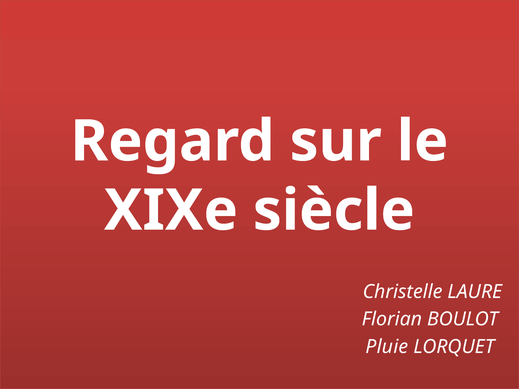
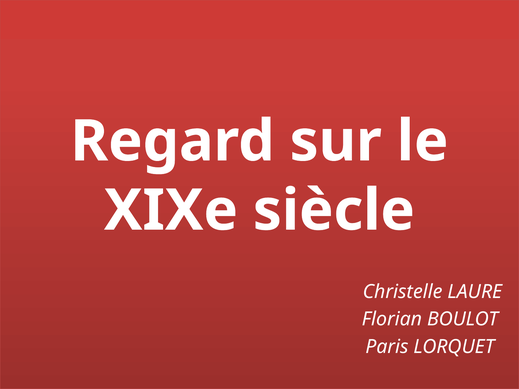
Pluie: Pluie -> Paris
